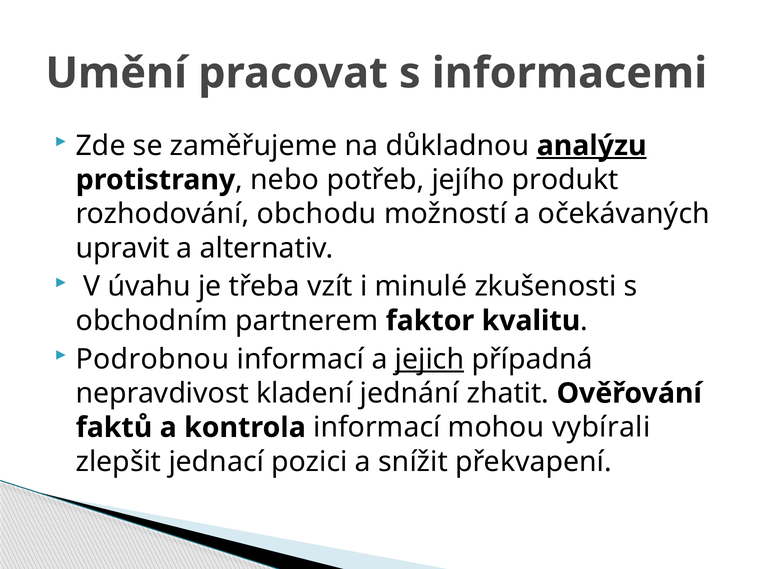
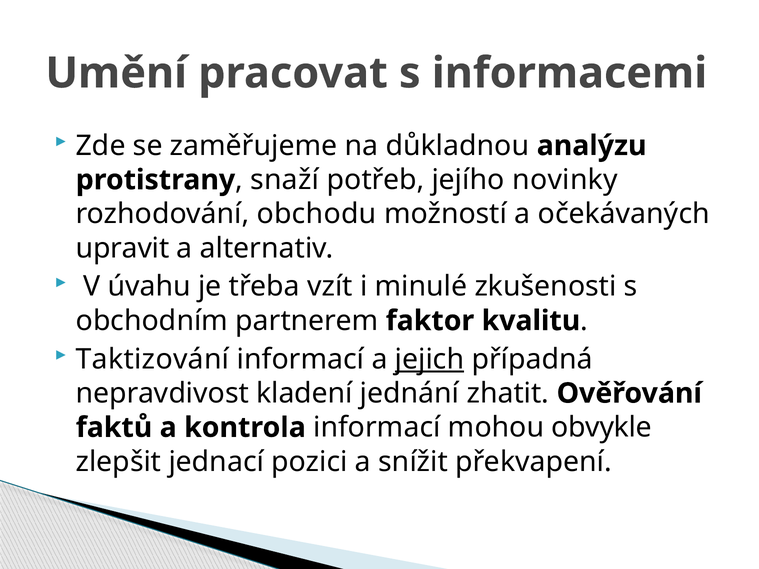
analýzu underline: present -> none
nebo: nebo -> snaží
produkt: produkt -> novinky
Podrobnou: Podrobnou -> Taktizování
vybírali: vybírali -> obvykle
